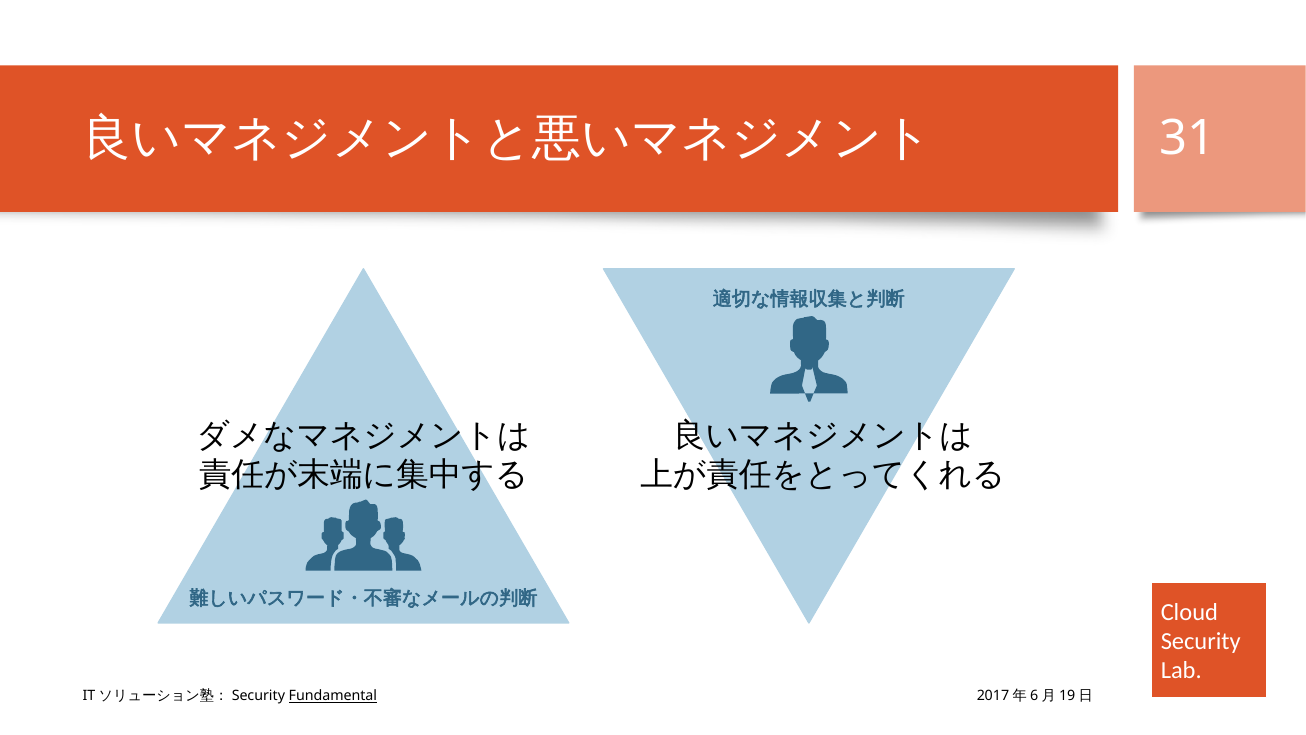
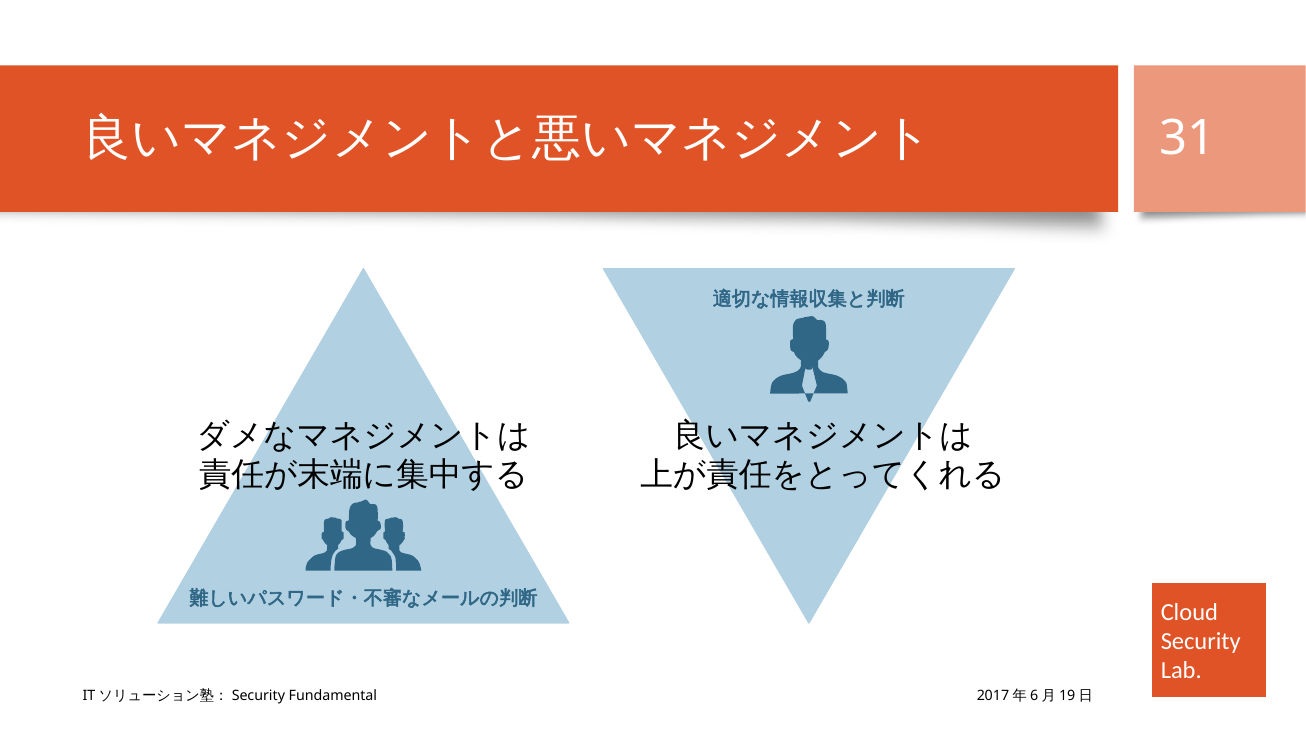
Fundamental underline: present -> none
